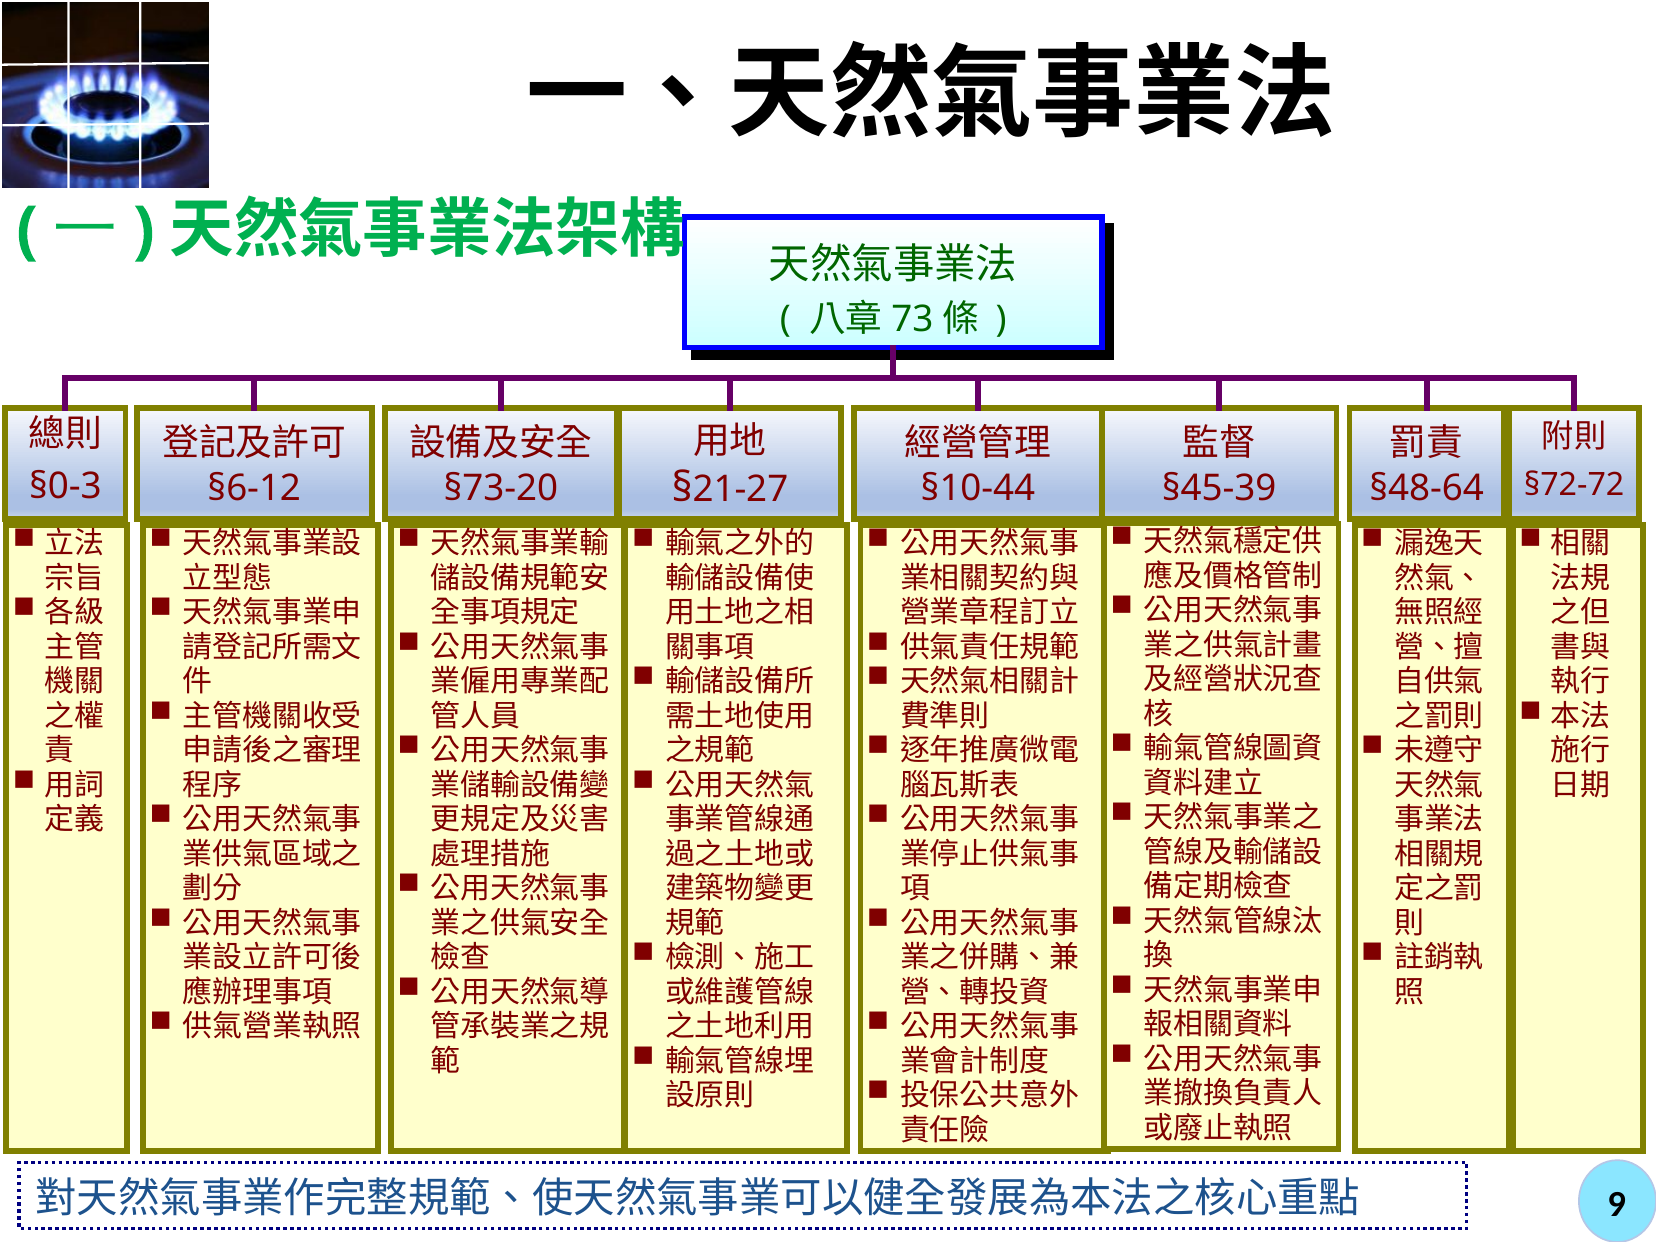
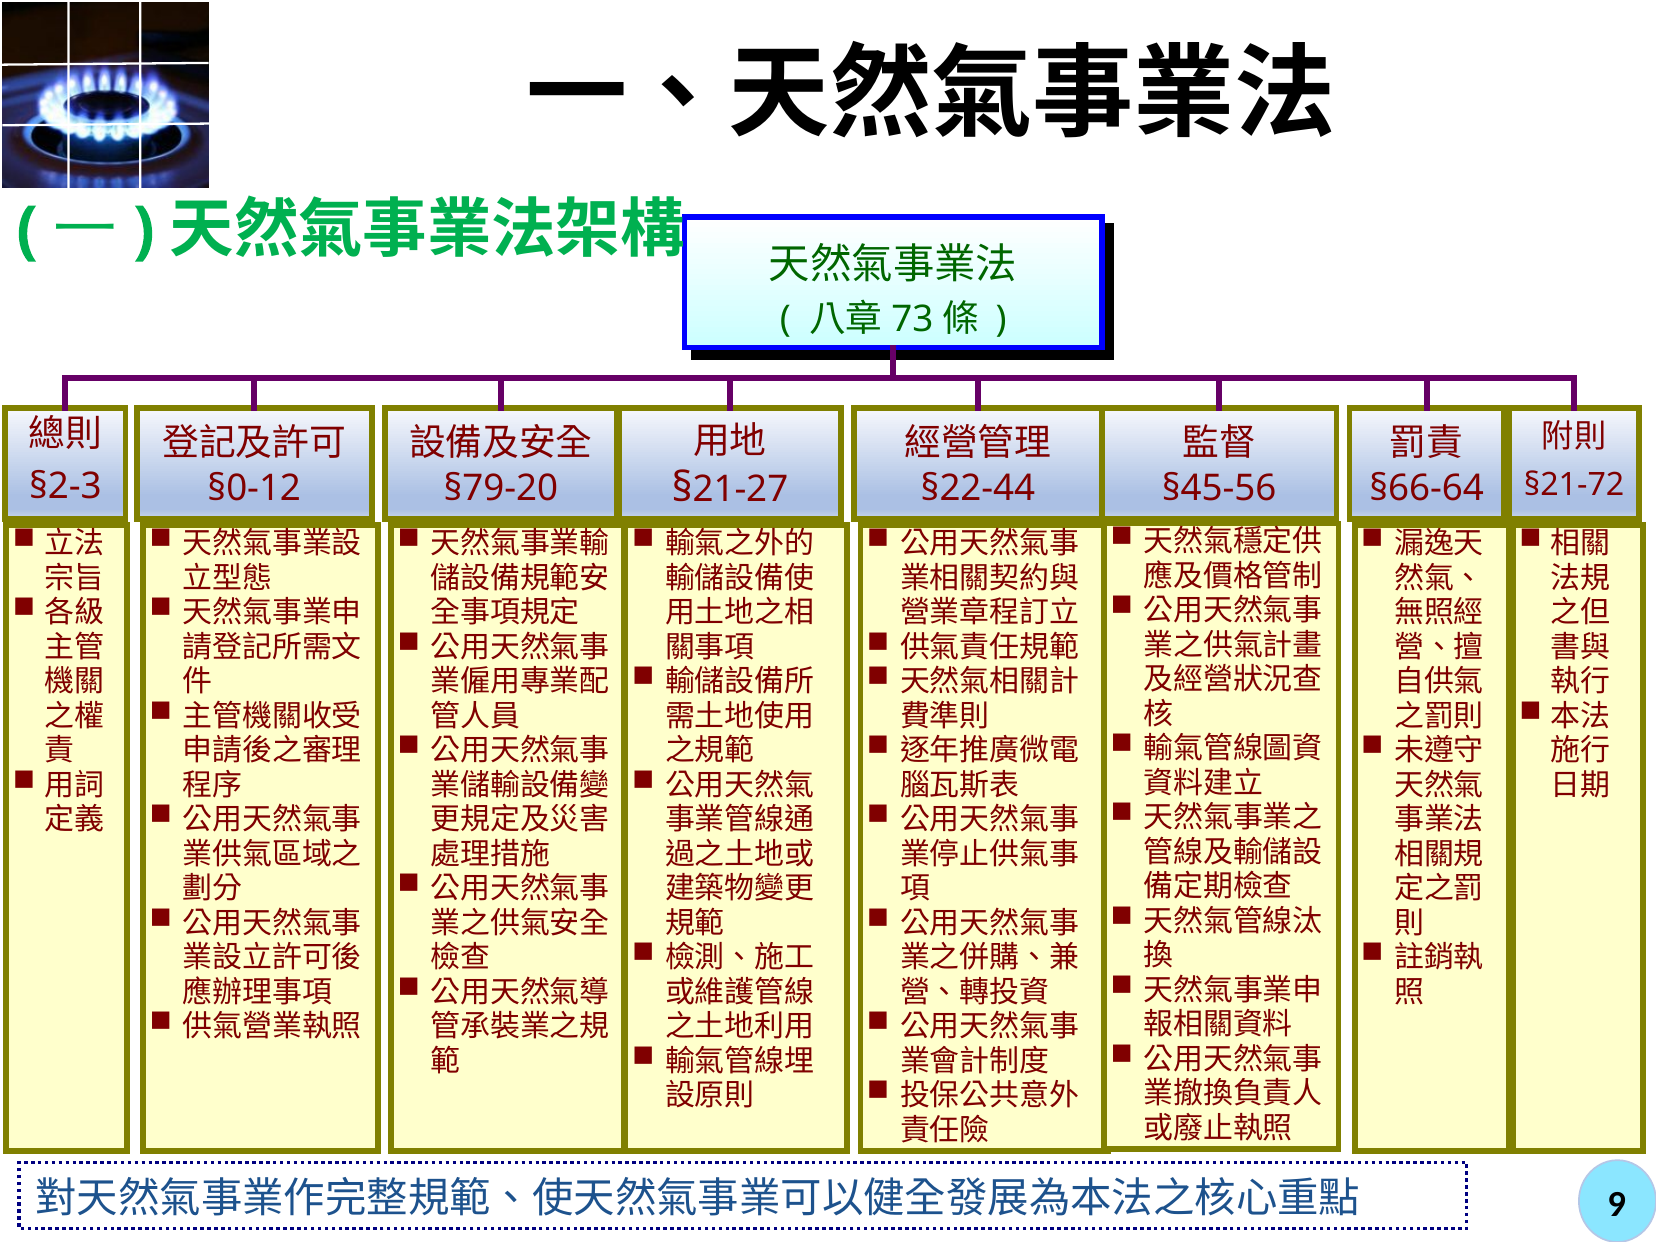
§72-72: §72-72 -> §21-72
§0-3: §0-3 -> §2-3
§6-12: §6-12 -> §0-12
§73-20: §73-20 -> §79-20
§10-44: §10-44 -> §22-44
§45-39: §45-39 -> §45-56
§48-64: §48-64 -> §66-64
